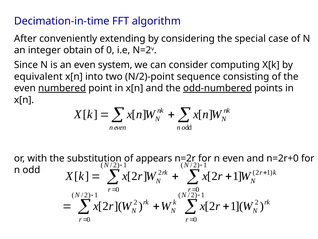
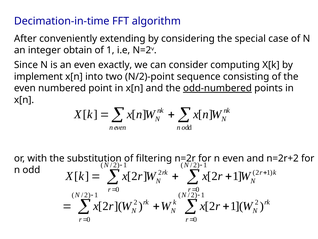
of 0: 0 -> 1
system: system -> exactly
equivalent: equivalent -> implement
numbered underline: present -> none
appears: appears -> filtering
n=2r+0: n=2r+0 -> n=2r+2
